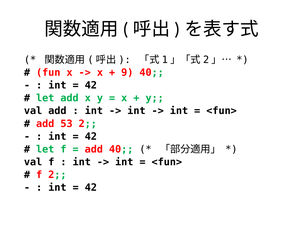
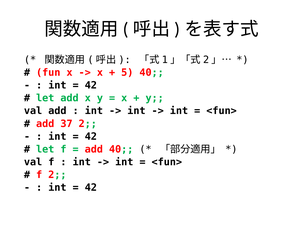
9: 9 -> 5
53: 53 -> 37
